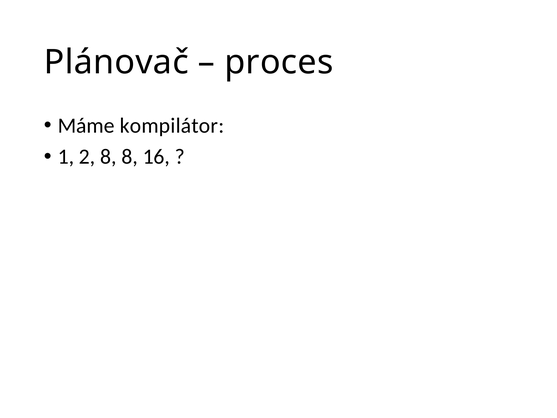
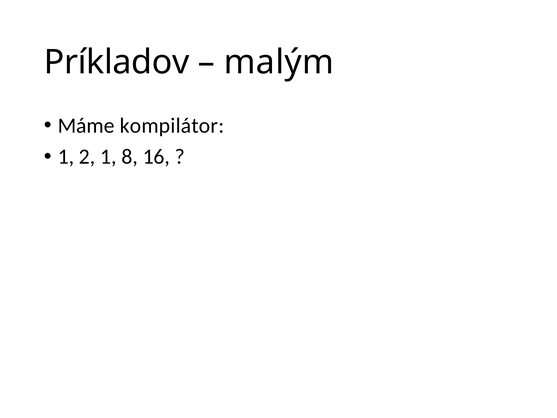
Plánovač: Plánovač -> Príkladov
proces: proces -> malým
2 8: 8 -> 1
